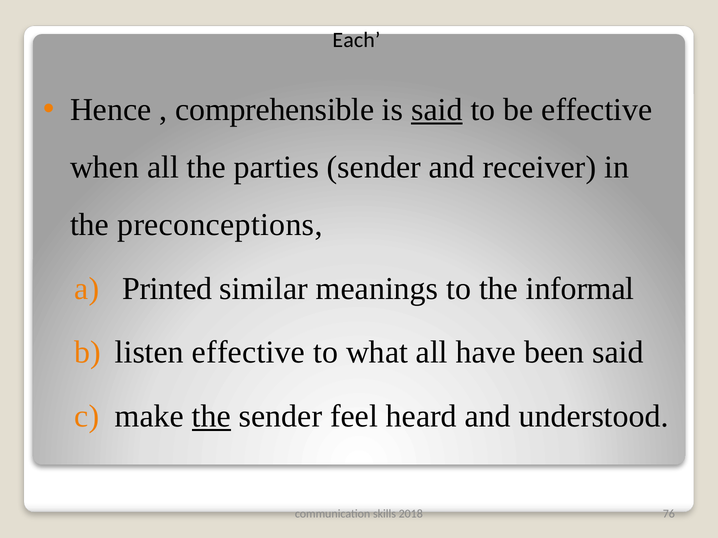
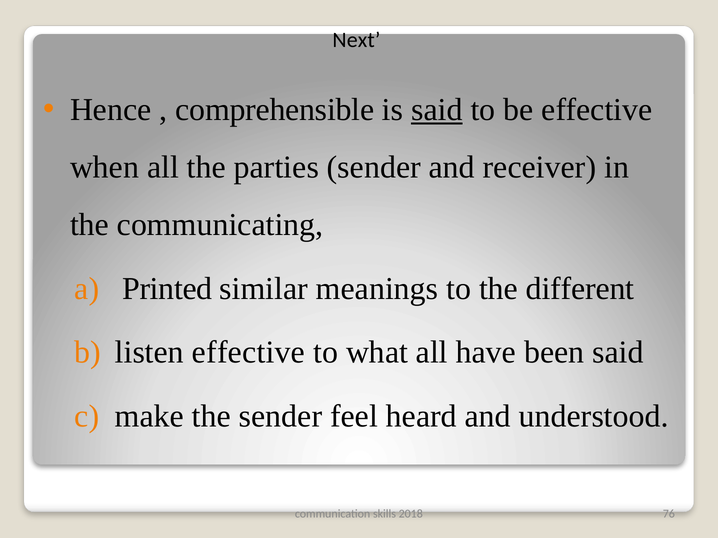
Each: Each -> Next
preconceptions: preconceptions -> communicating
informal: informal -> different
the at (211, 417) underline: present -> none
